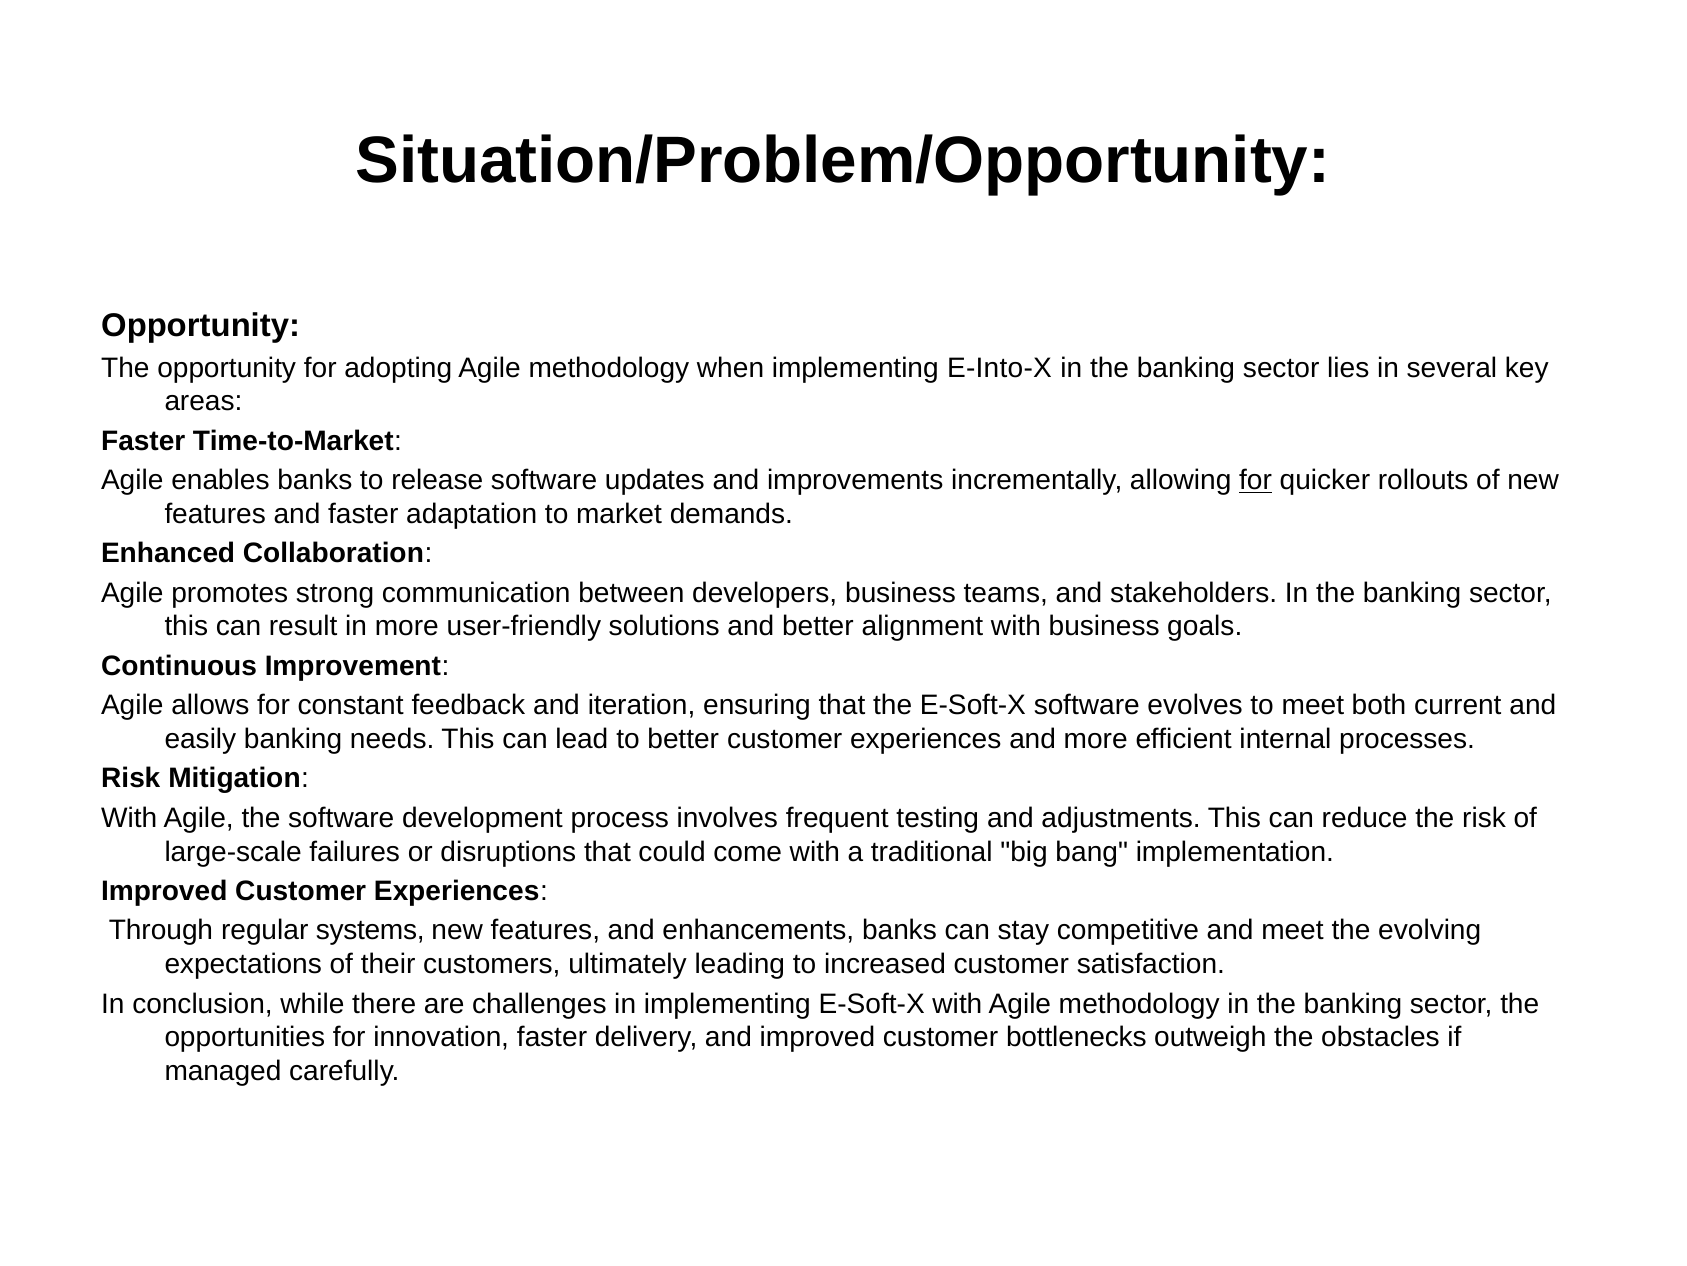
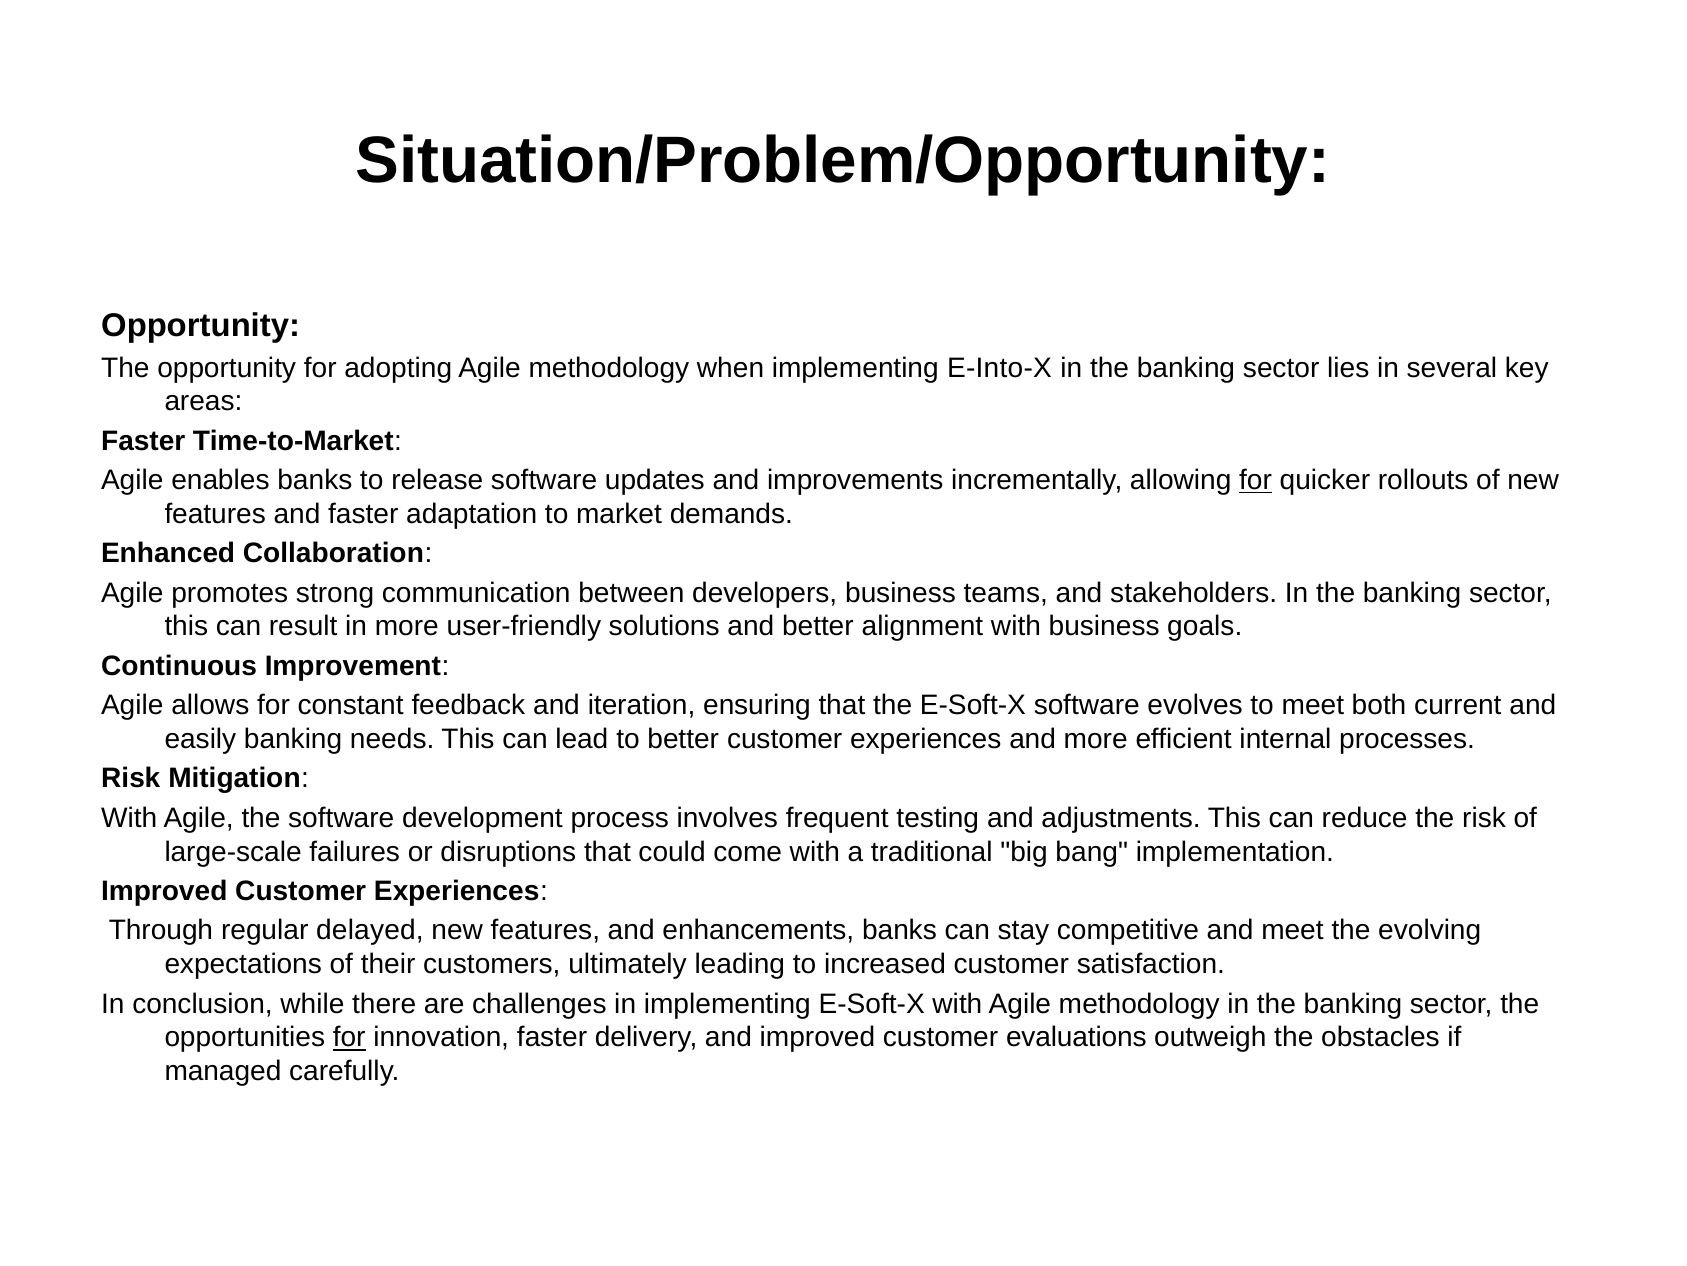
systems: systems -> delayed
for at (349, 1037) underline: none -> present
bottlenecks: bottlenecks -> evaluations
